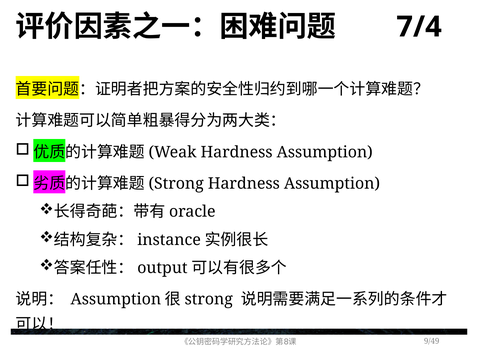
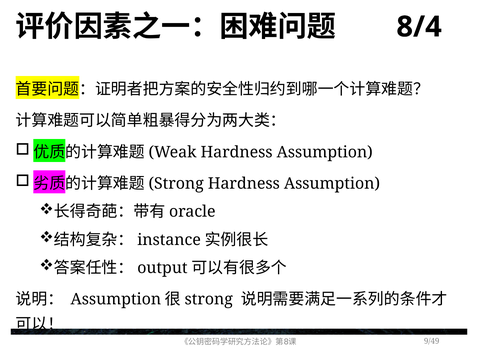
7/4: 7/4 -> 8/4
